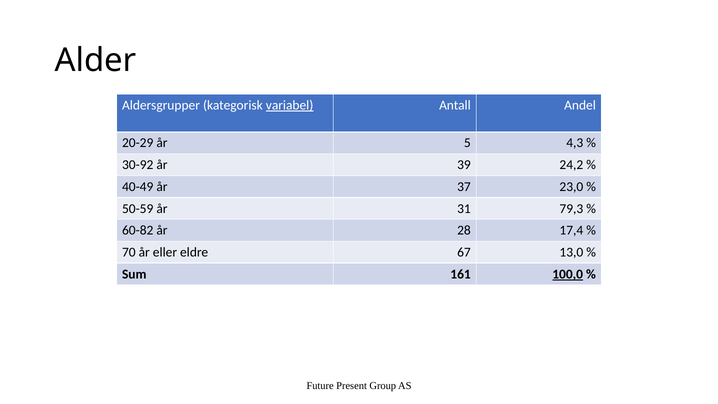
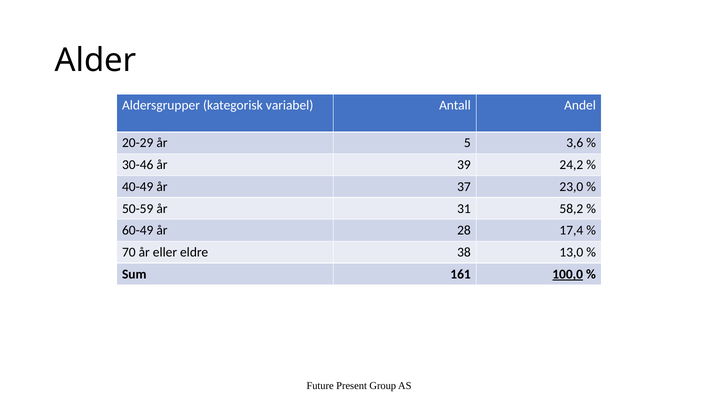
variabel underline: present -> none
4,3: 4,3 -> 3,6
30-92: 30-92 -> 30-46
79,3: 79,3 -> 58,2
60-82: 60-82 -> 60-49
67: 67 -> 38
